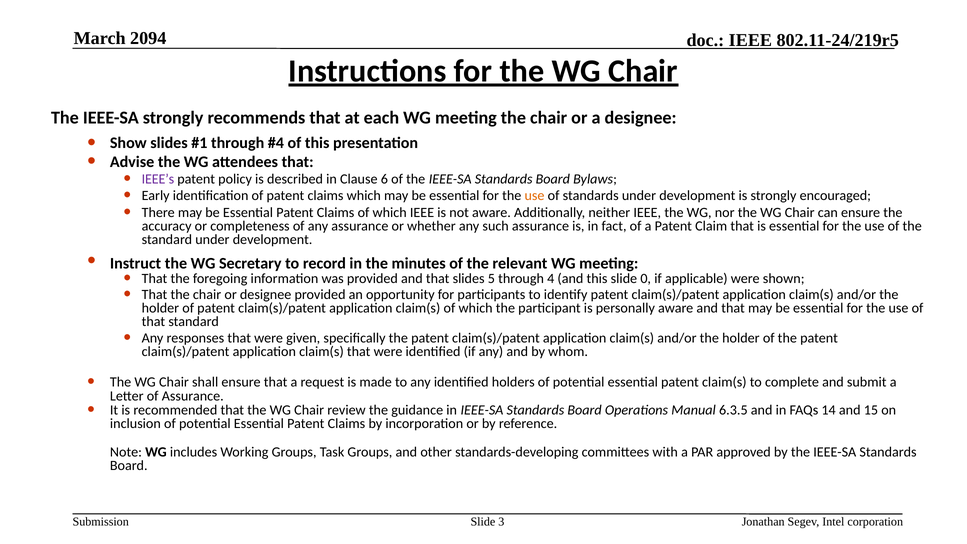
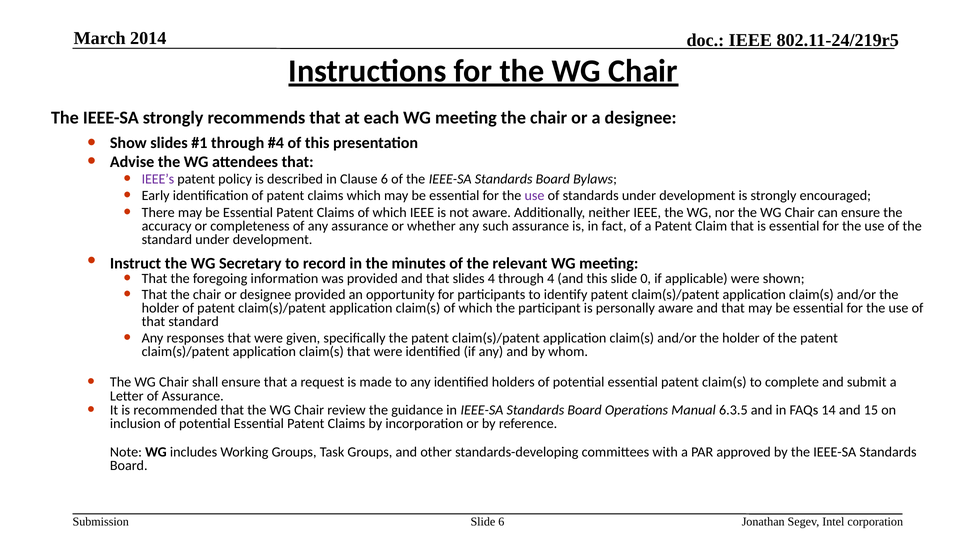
2094: 2094 -> 2014
use at (535, 196) colour: orange -> purple
slides 5: 5 -> 4
Slide 3: 3 -> 6
